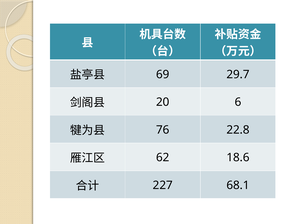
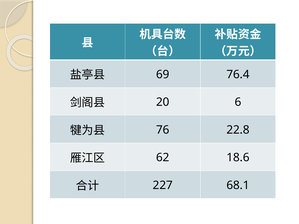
29.7: 29.7 -> 76.4
